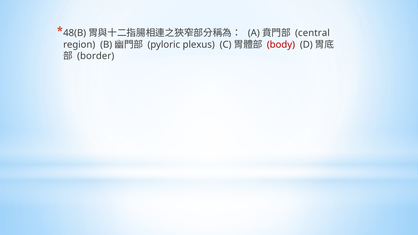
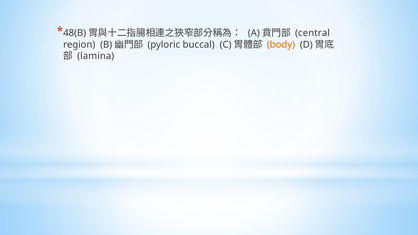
plexus: plexus -> buccal
body colour: red -> orange
border: border -> lamina
